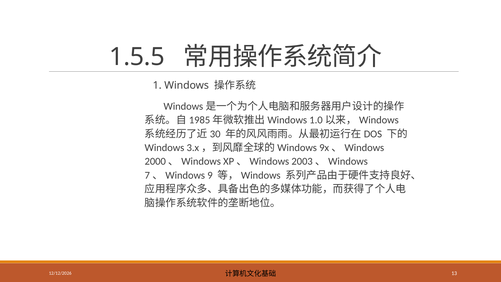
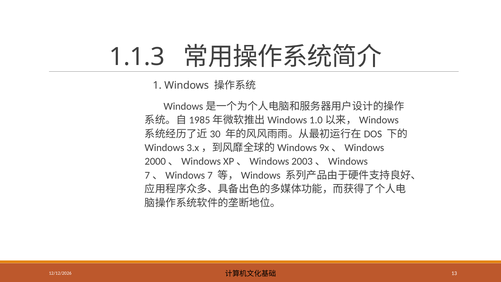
1.5.5: 1.5.5 -> 1.1.3
9: 9 -> 7
